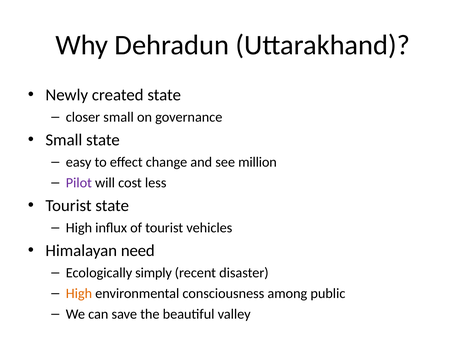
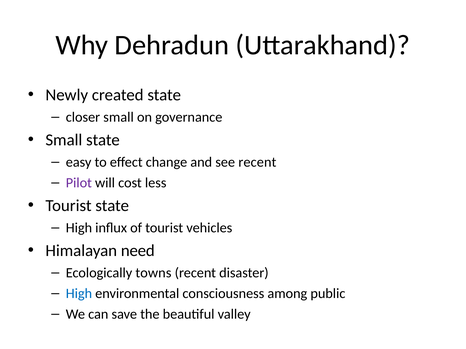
see million: million -> recent
simply: simply -> towns
High at (79, 294) colour: orange -> blue
